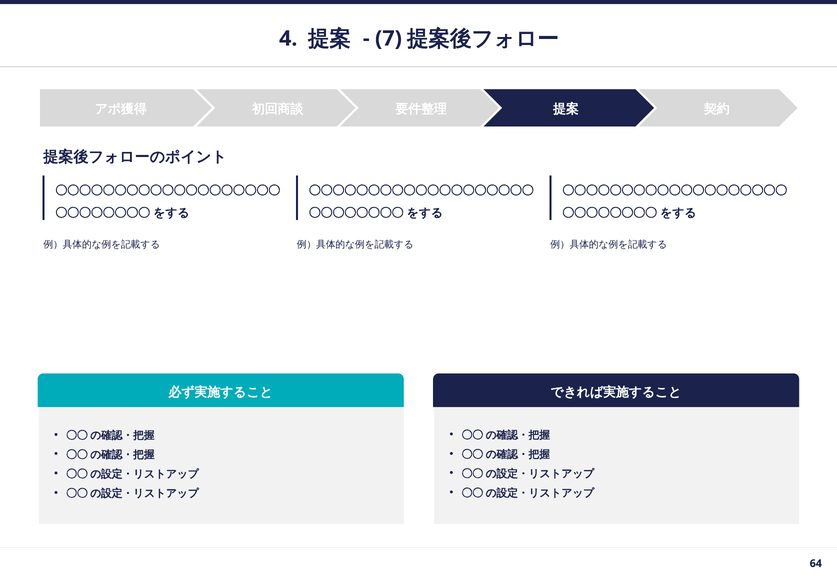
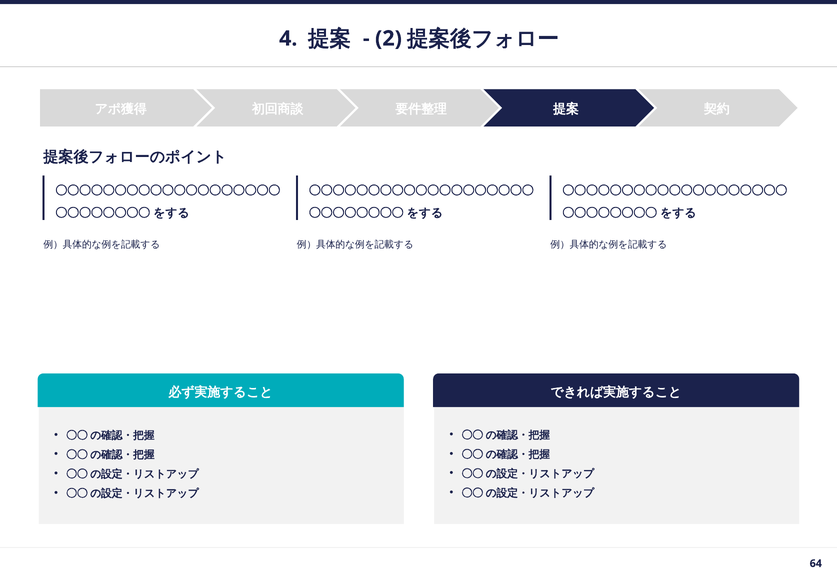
7: 7 -> 2
